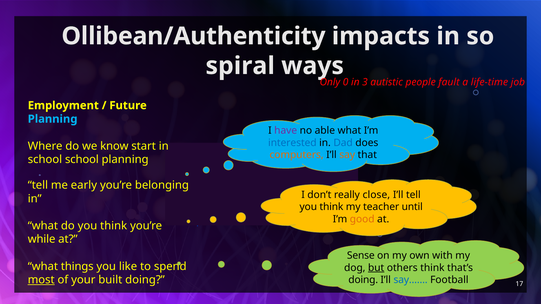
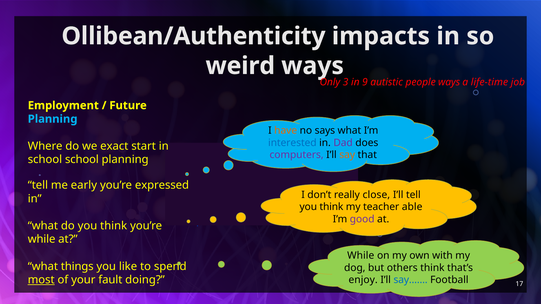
spiral: spiral -> weird
0: 0 -> 3
3: 3 -> 9
people fault: fault -> ways
have colour: purple -> orange
able: able -> says
Dad colour: blue -> purple
know: know -> exact
computers colour: orange -> purple
belonging: belonging -> expressed
until: until -> able
good colour: orange -> purple
Sense at (361, 256): Sense -> While
but underline: present -> none
built: built -> fault
doing at (363, 280): doing -> enjoy
